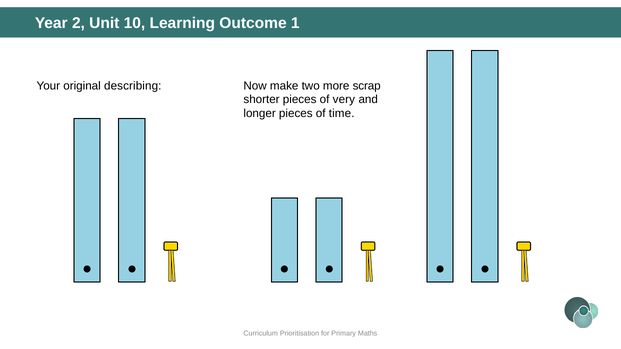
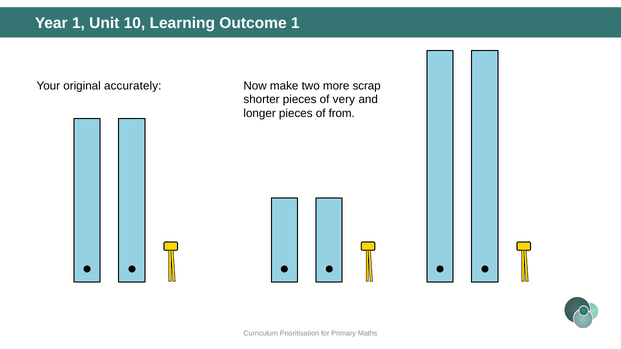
Year 2: 2 -> 1
describing: describing -> accurately
time: time -> from
